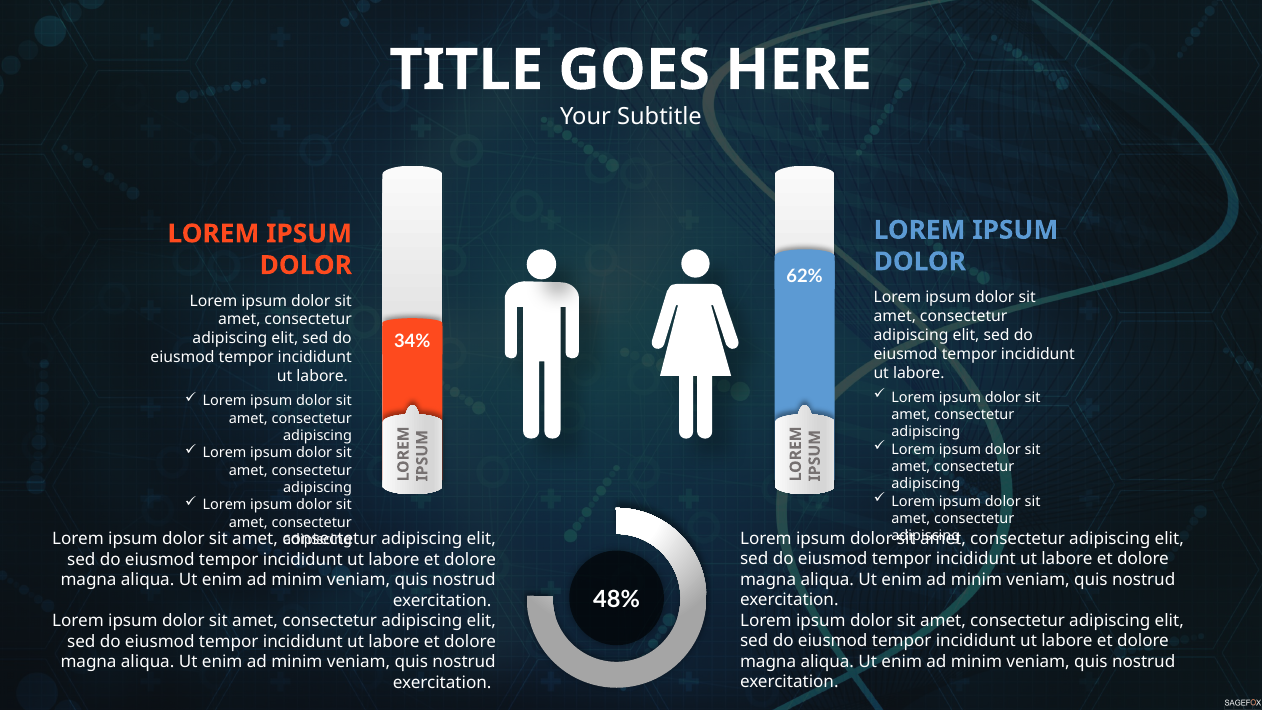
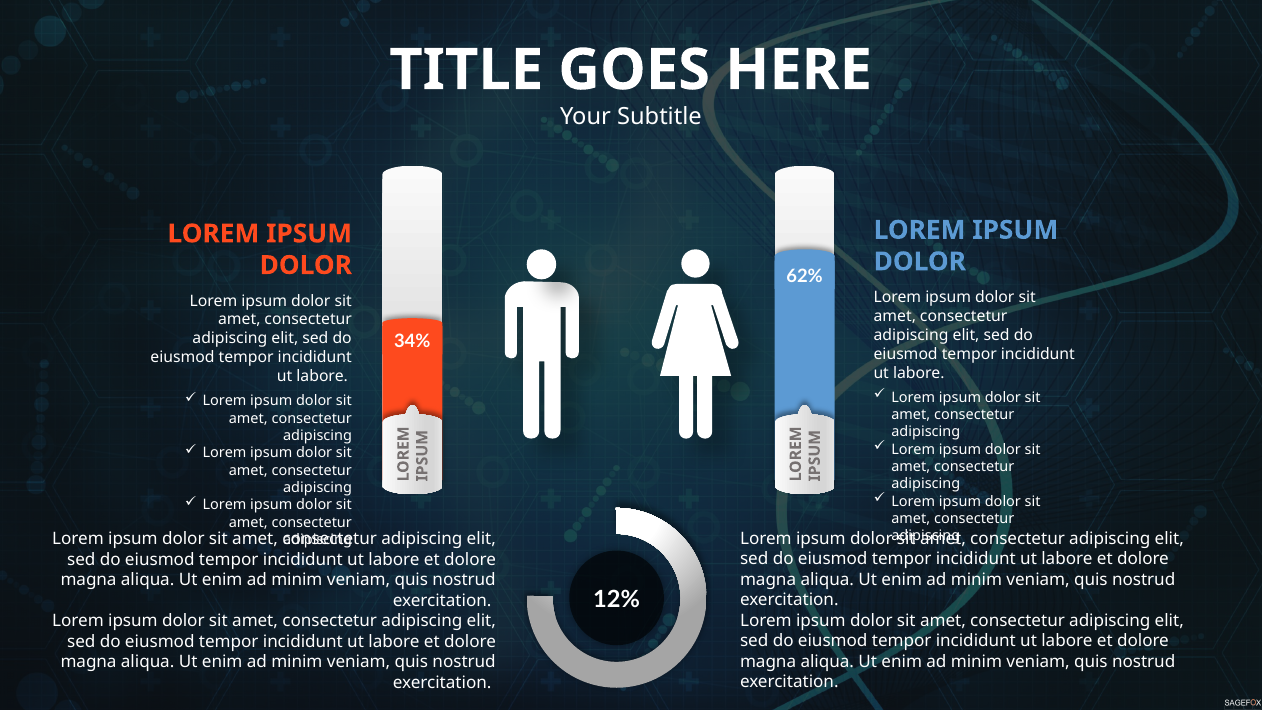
48%: 48% -> 12%
